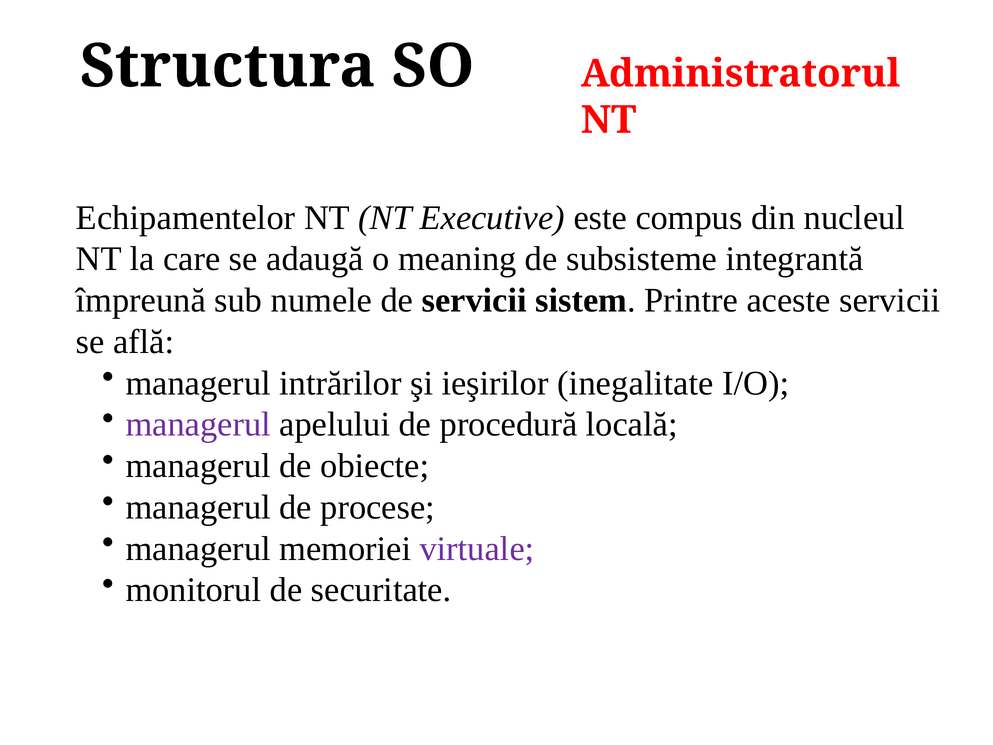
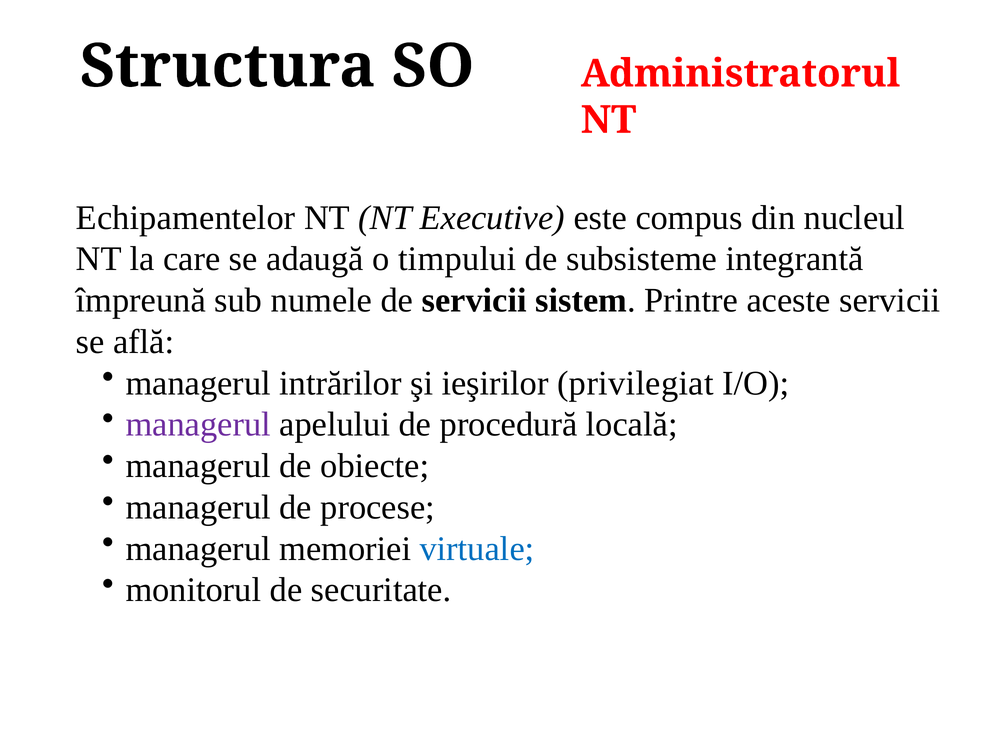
meaning: meaning -> timpului
inegalitate: inegalitate -> privilegiat
virtuale colour: purple -> blue
